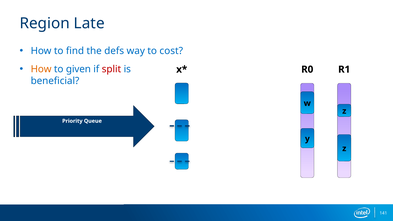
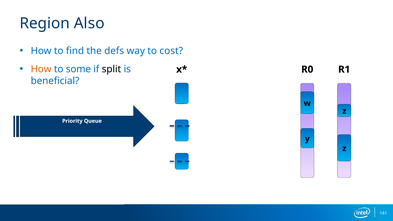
Late: Late -> Also
given: given -> some
split colour: red -> black
